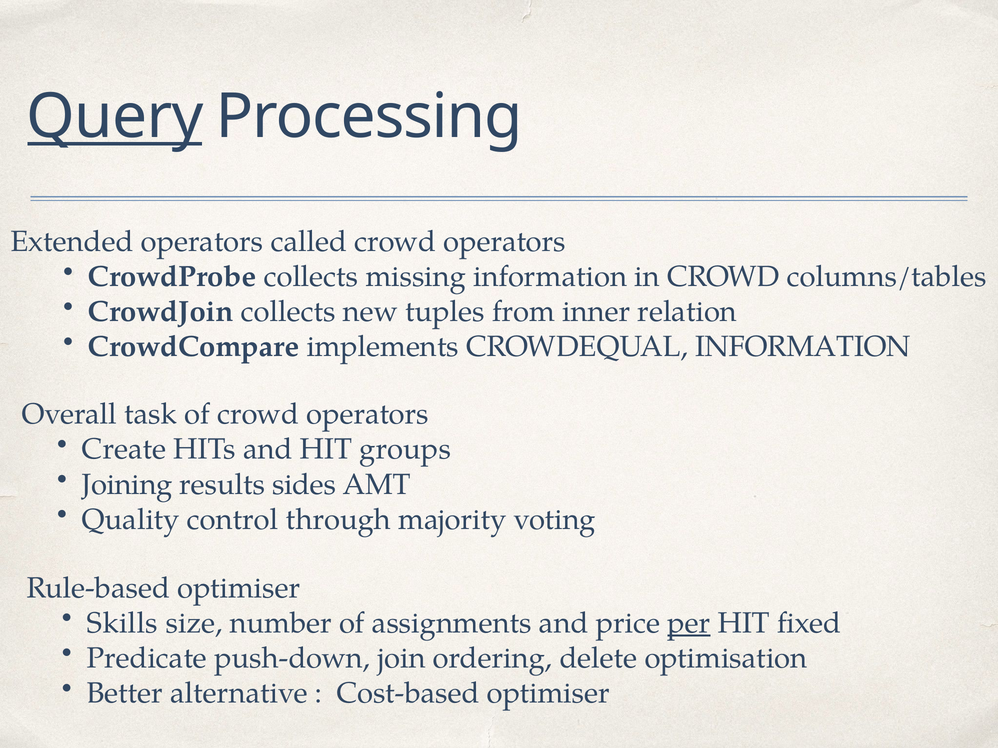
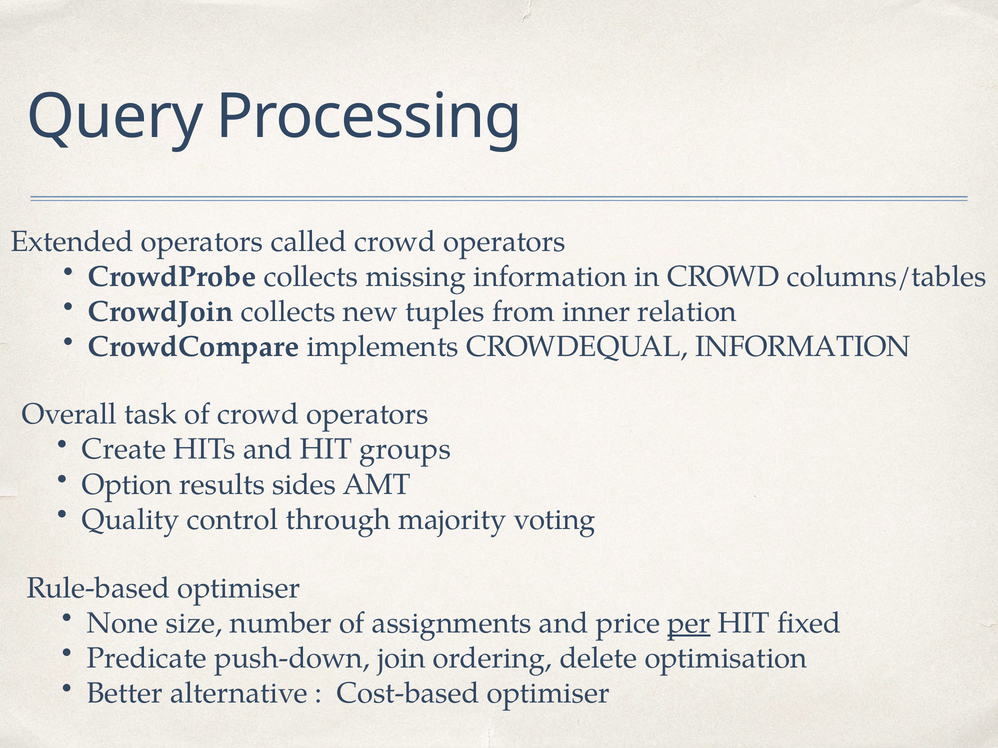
Query underline: present -> none
Joining: Joining -> Option
Skills: Skills -> None
